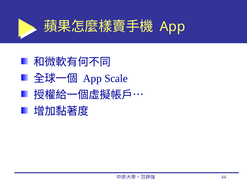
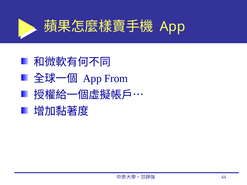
Scale: Scale -> From
